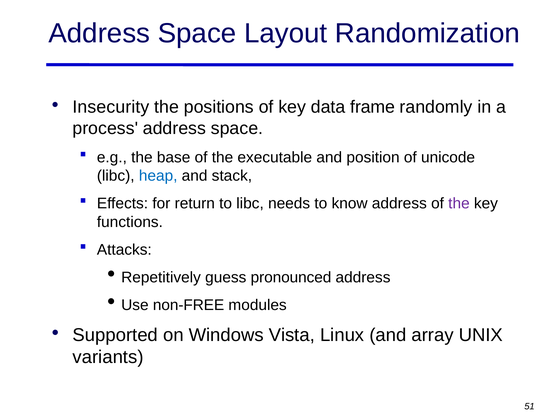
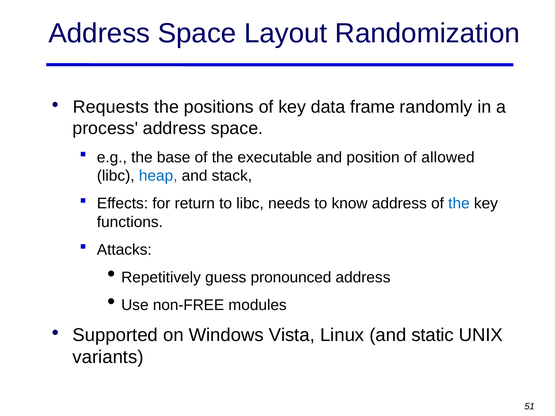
Insecurity: Insecurity -> Requests
unicode: unicode -> allowed
the at (459, 204) colour: purple -> blue
array: array -> static
